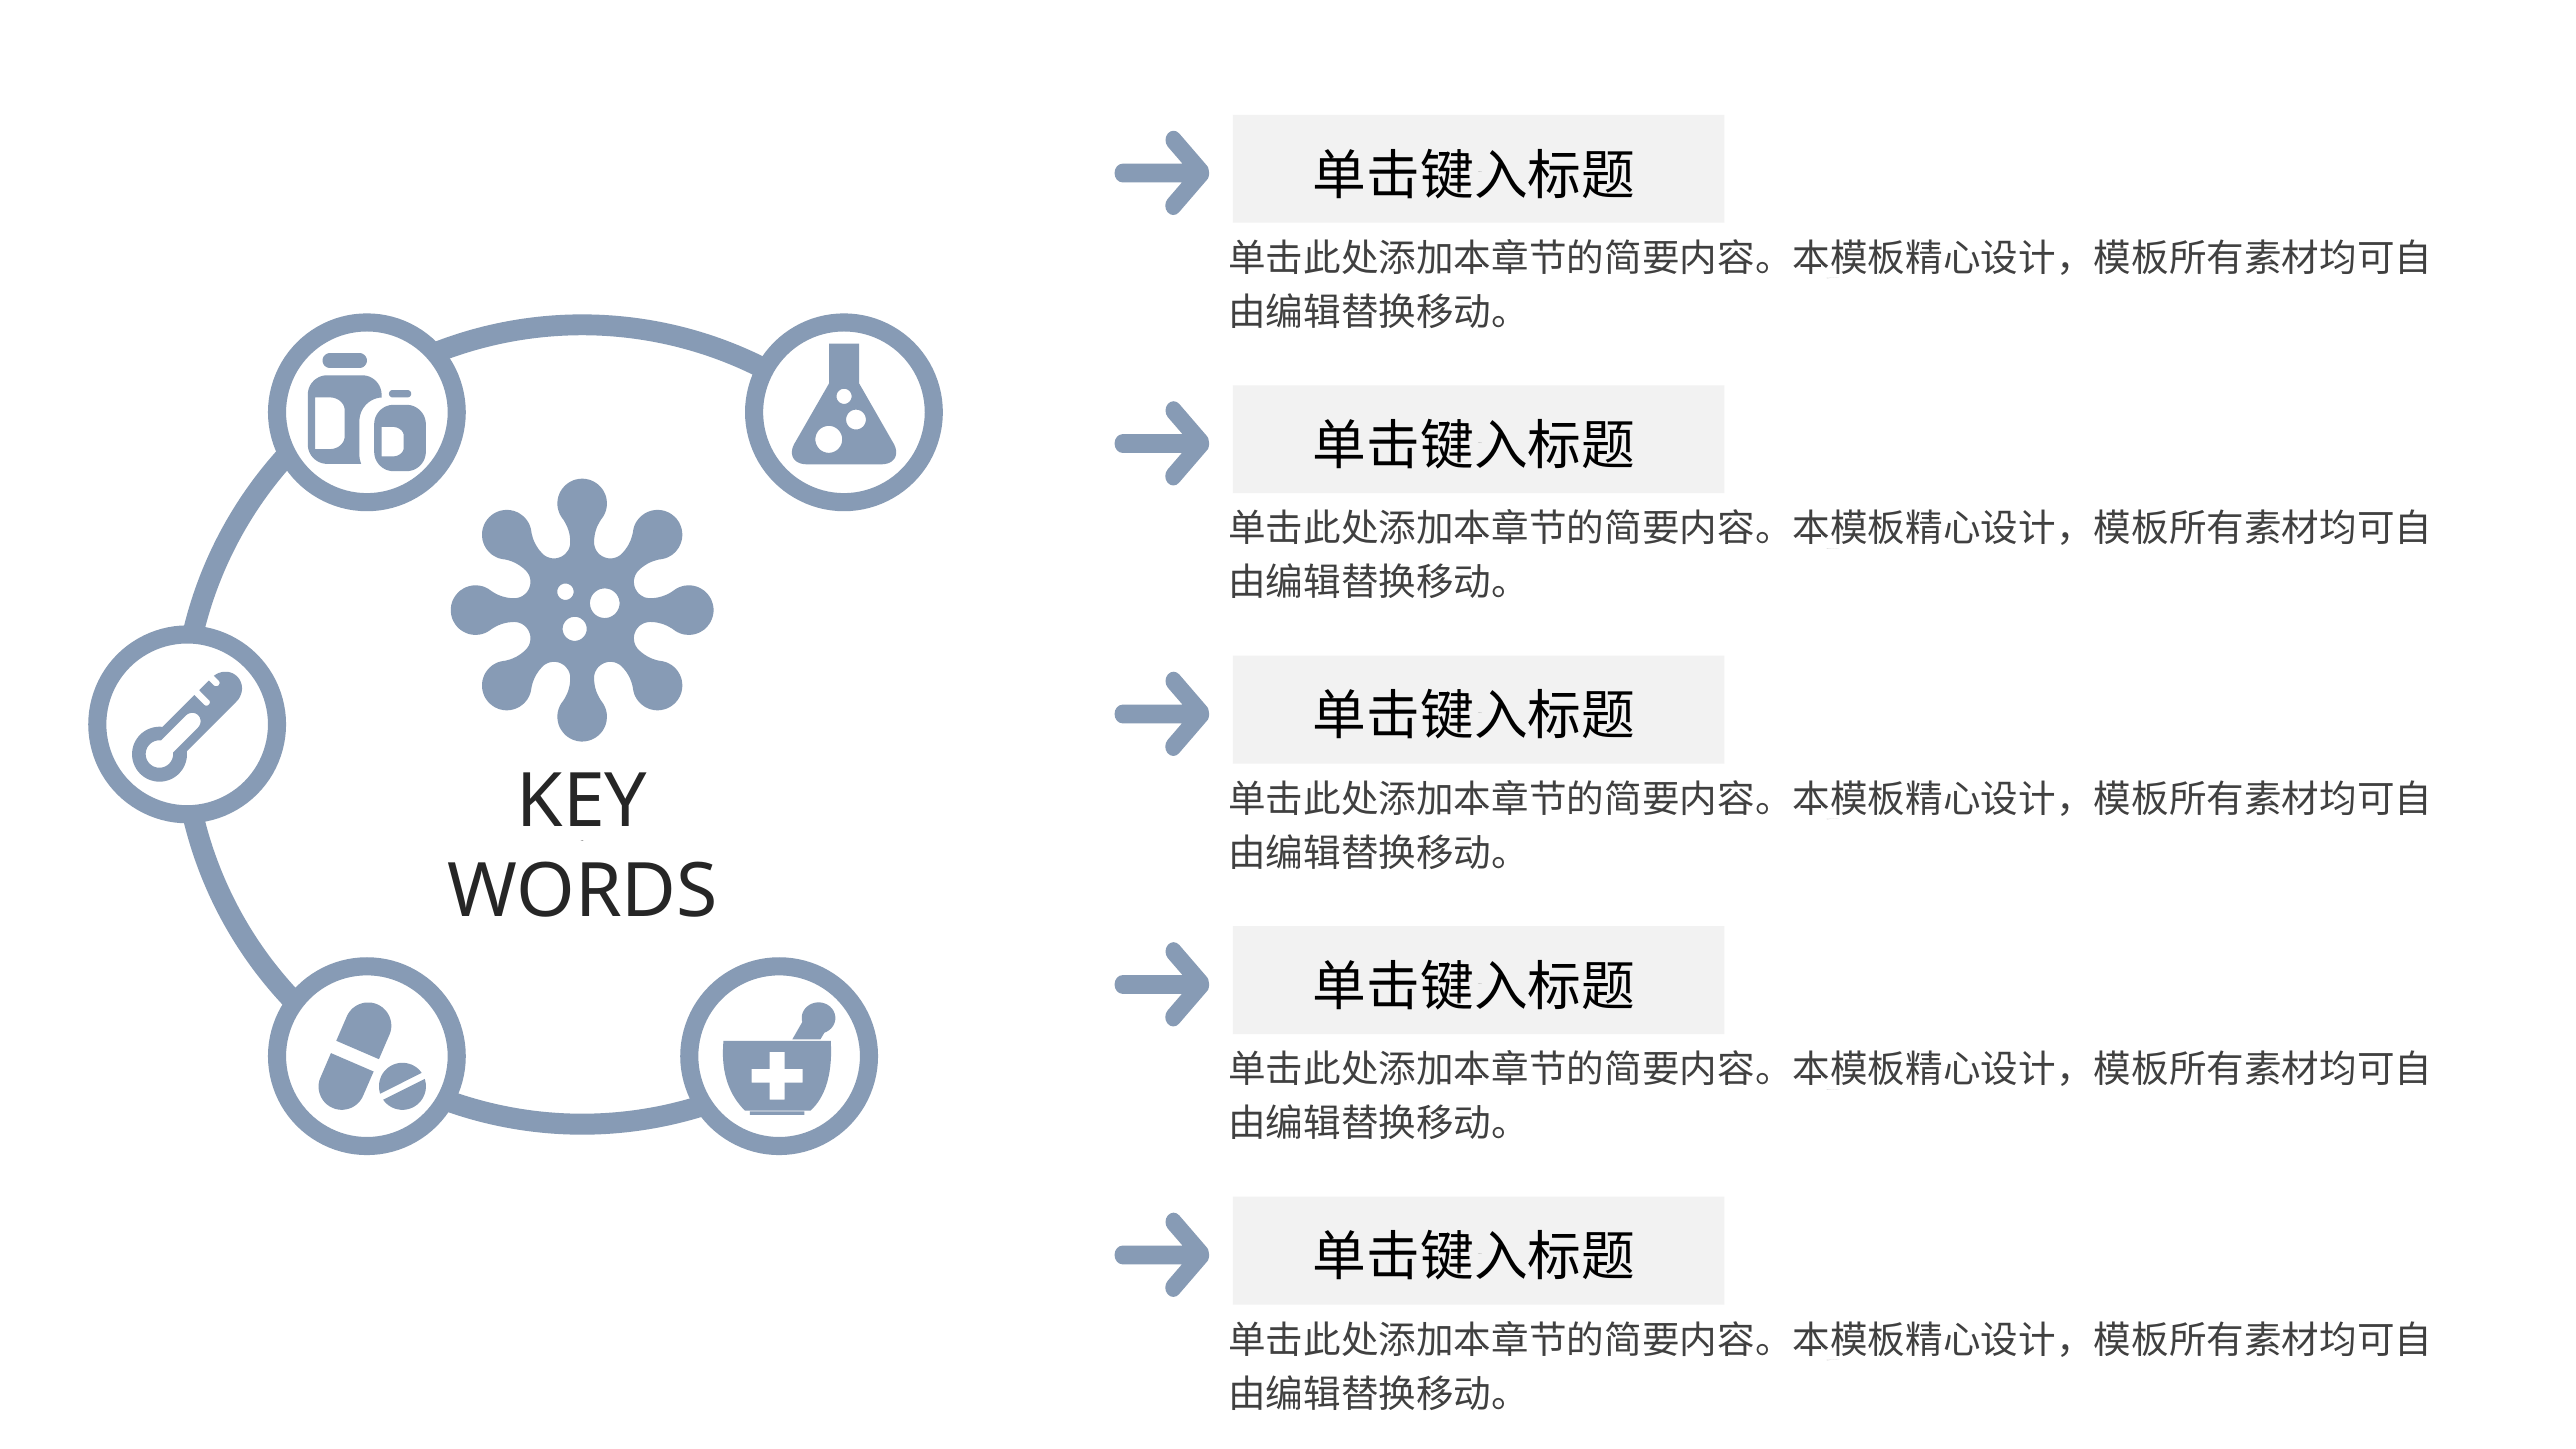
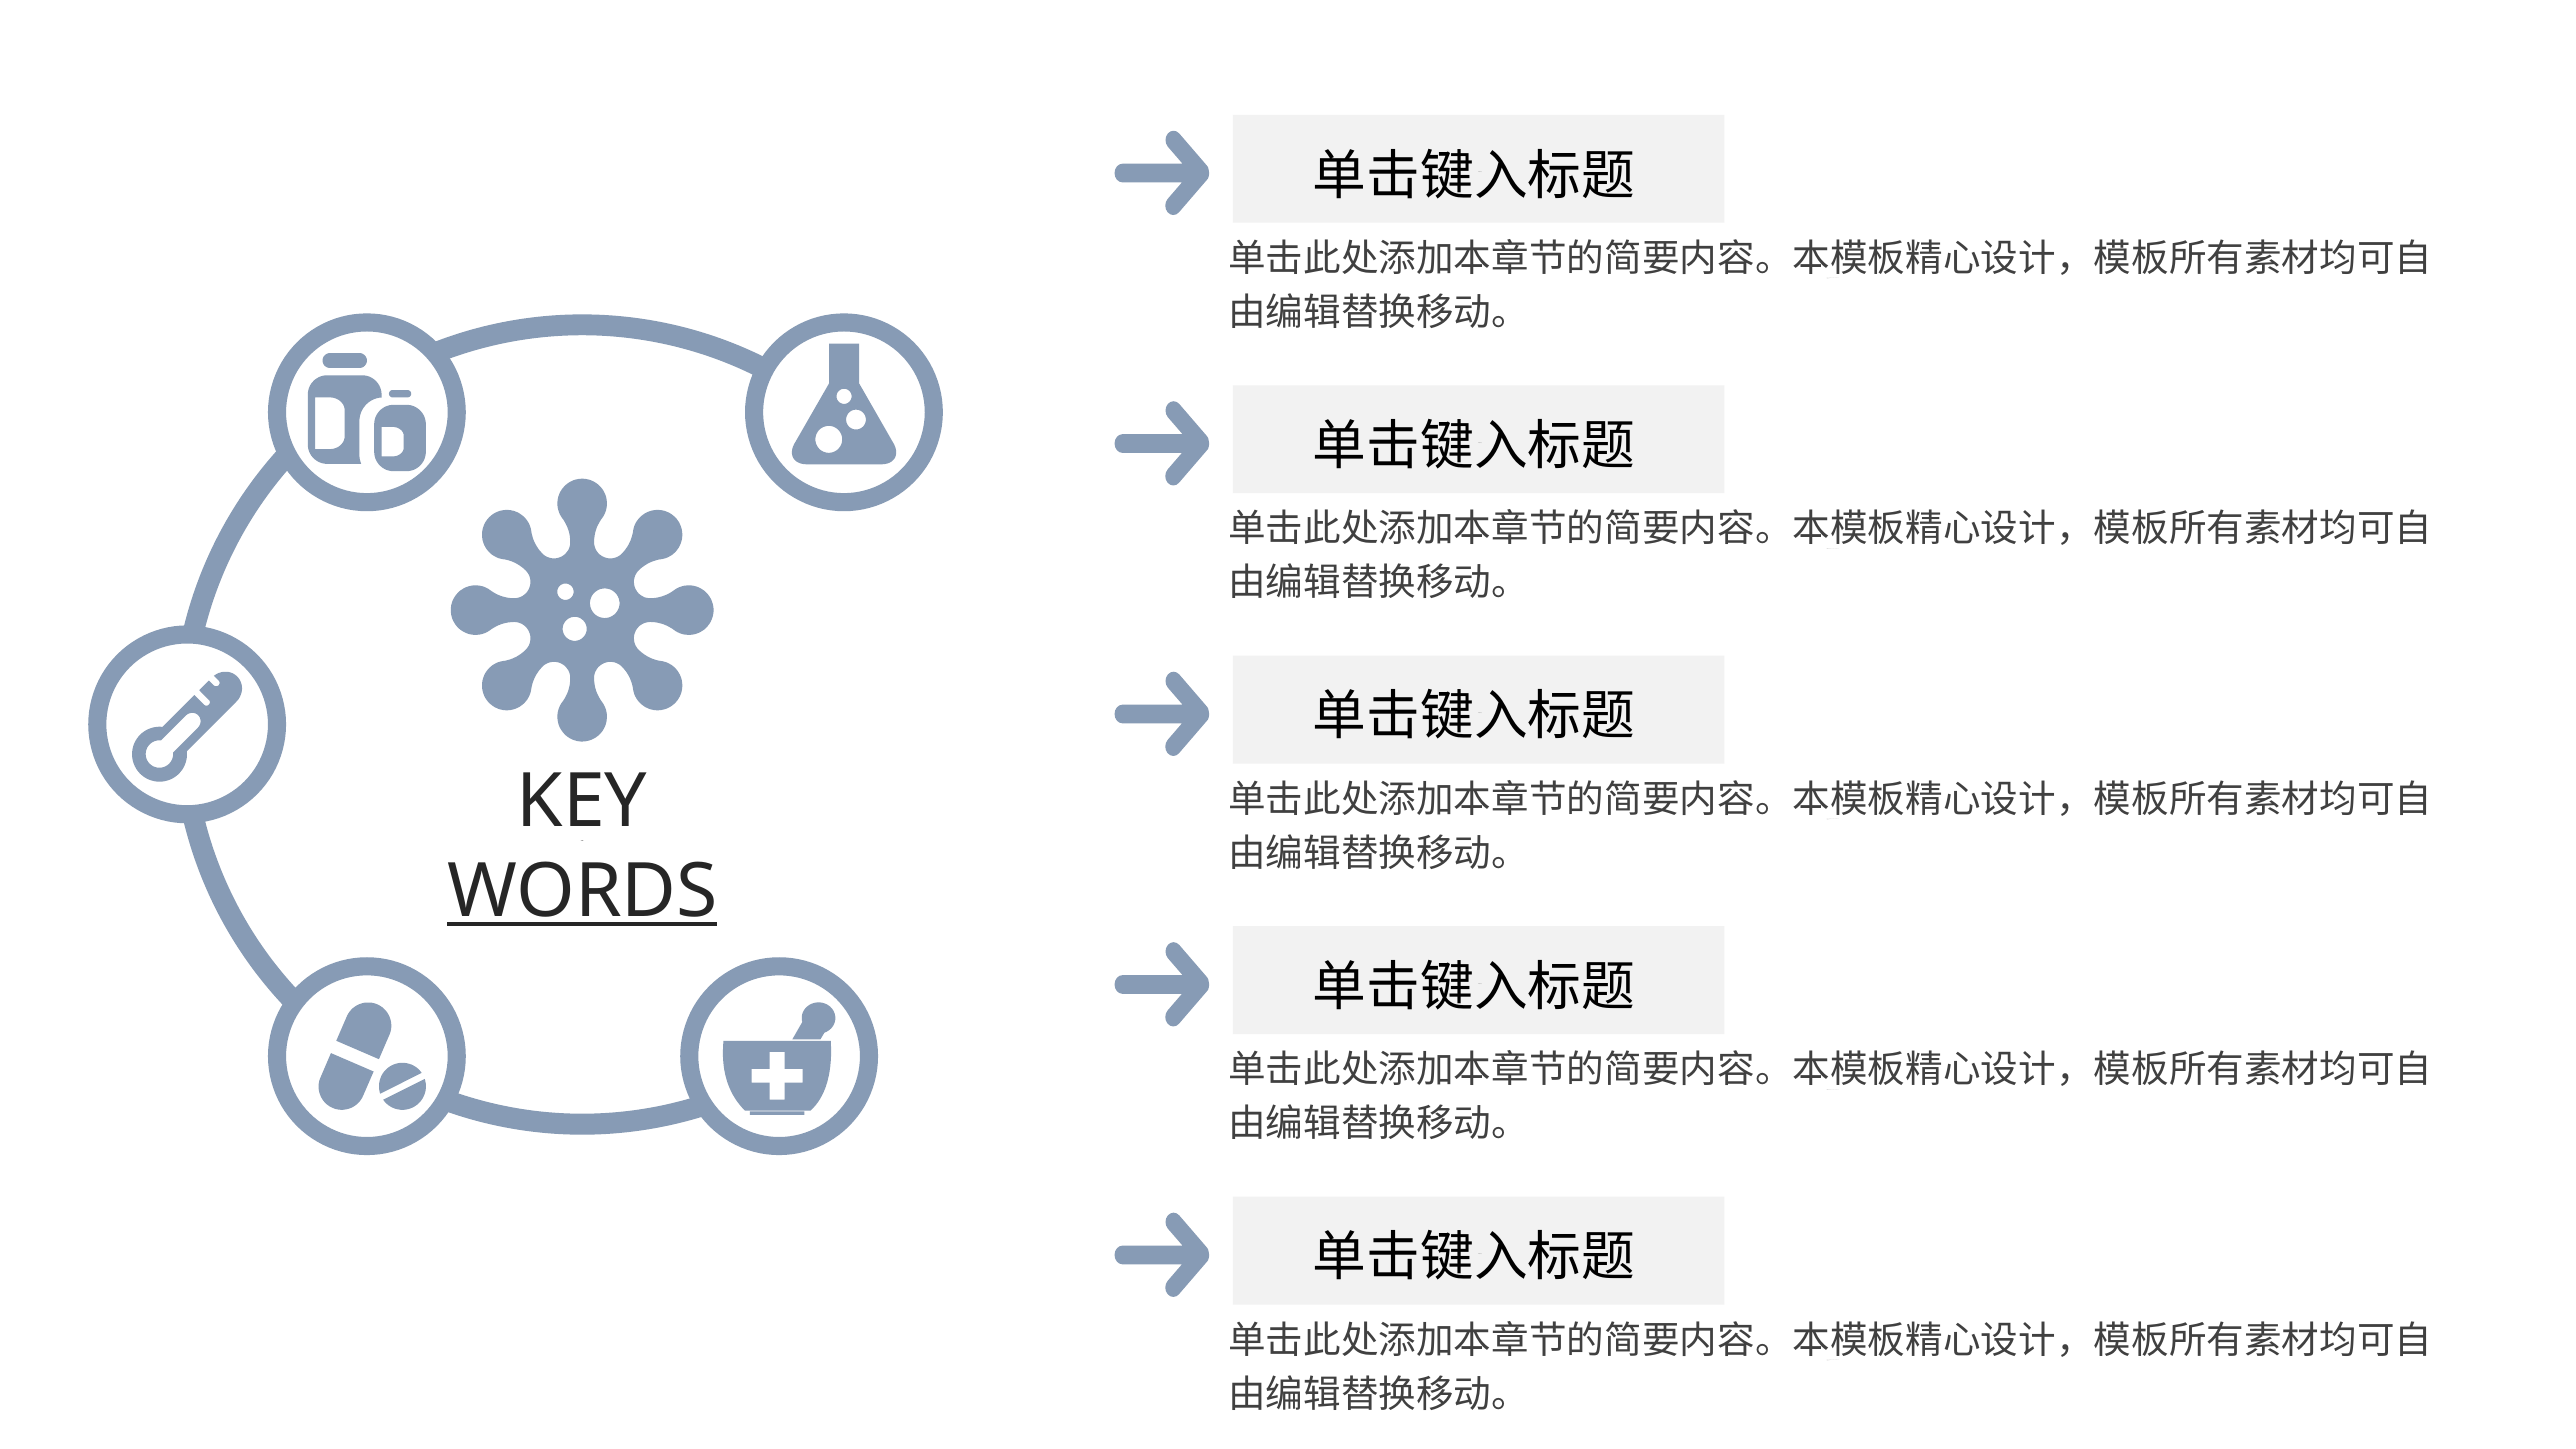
WORDS at (582, 892) underline: none -> present
